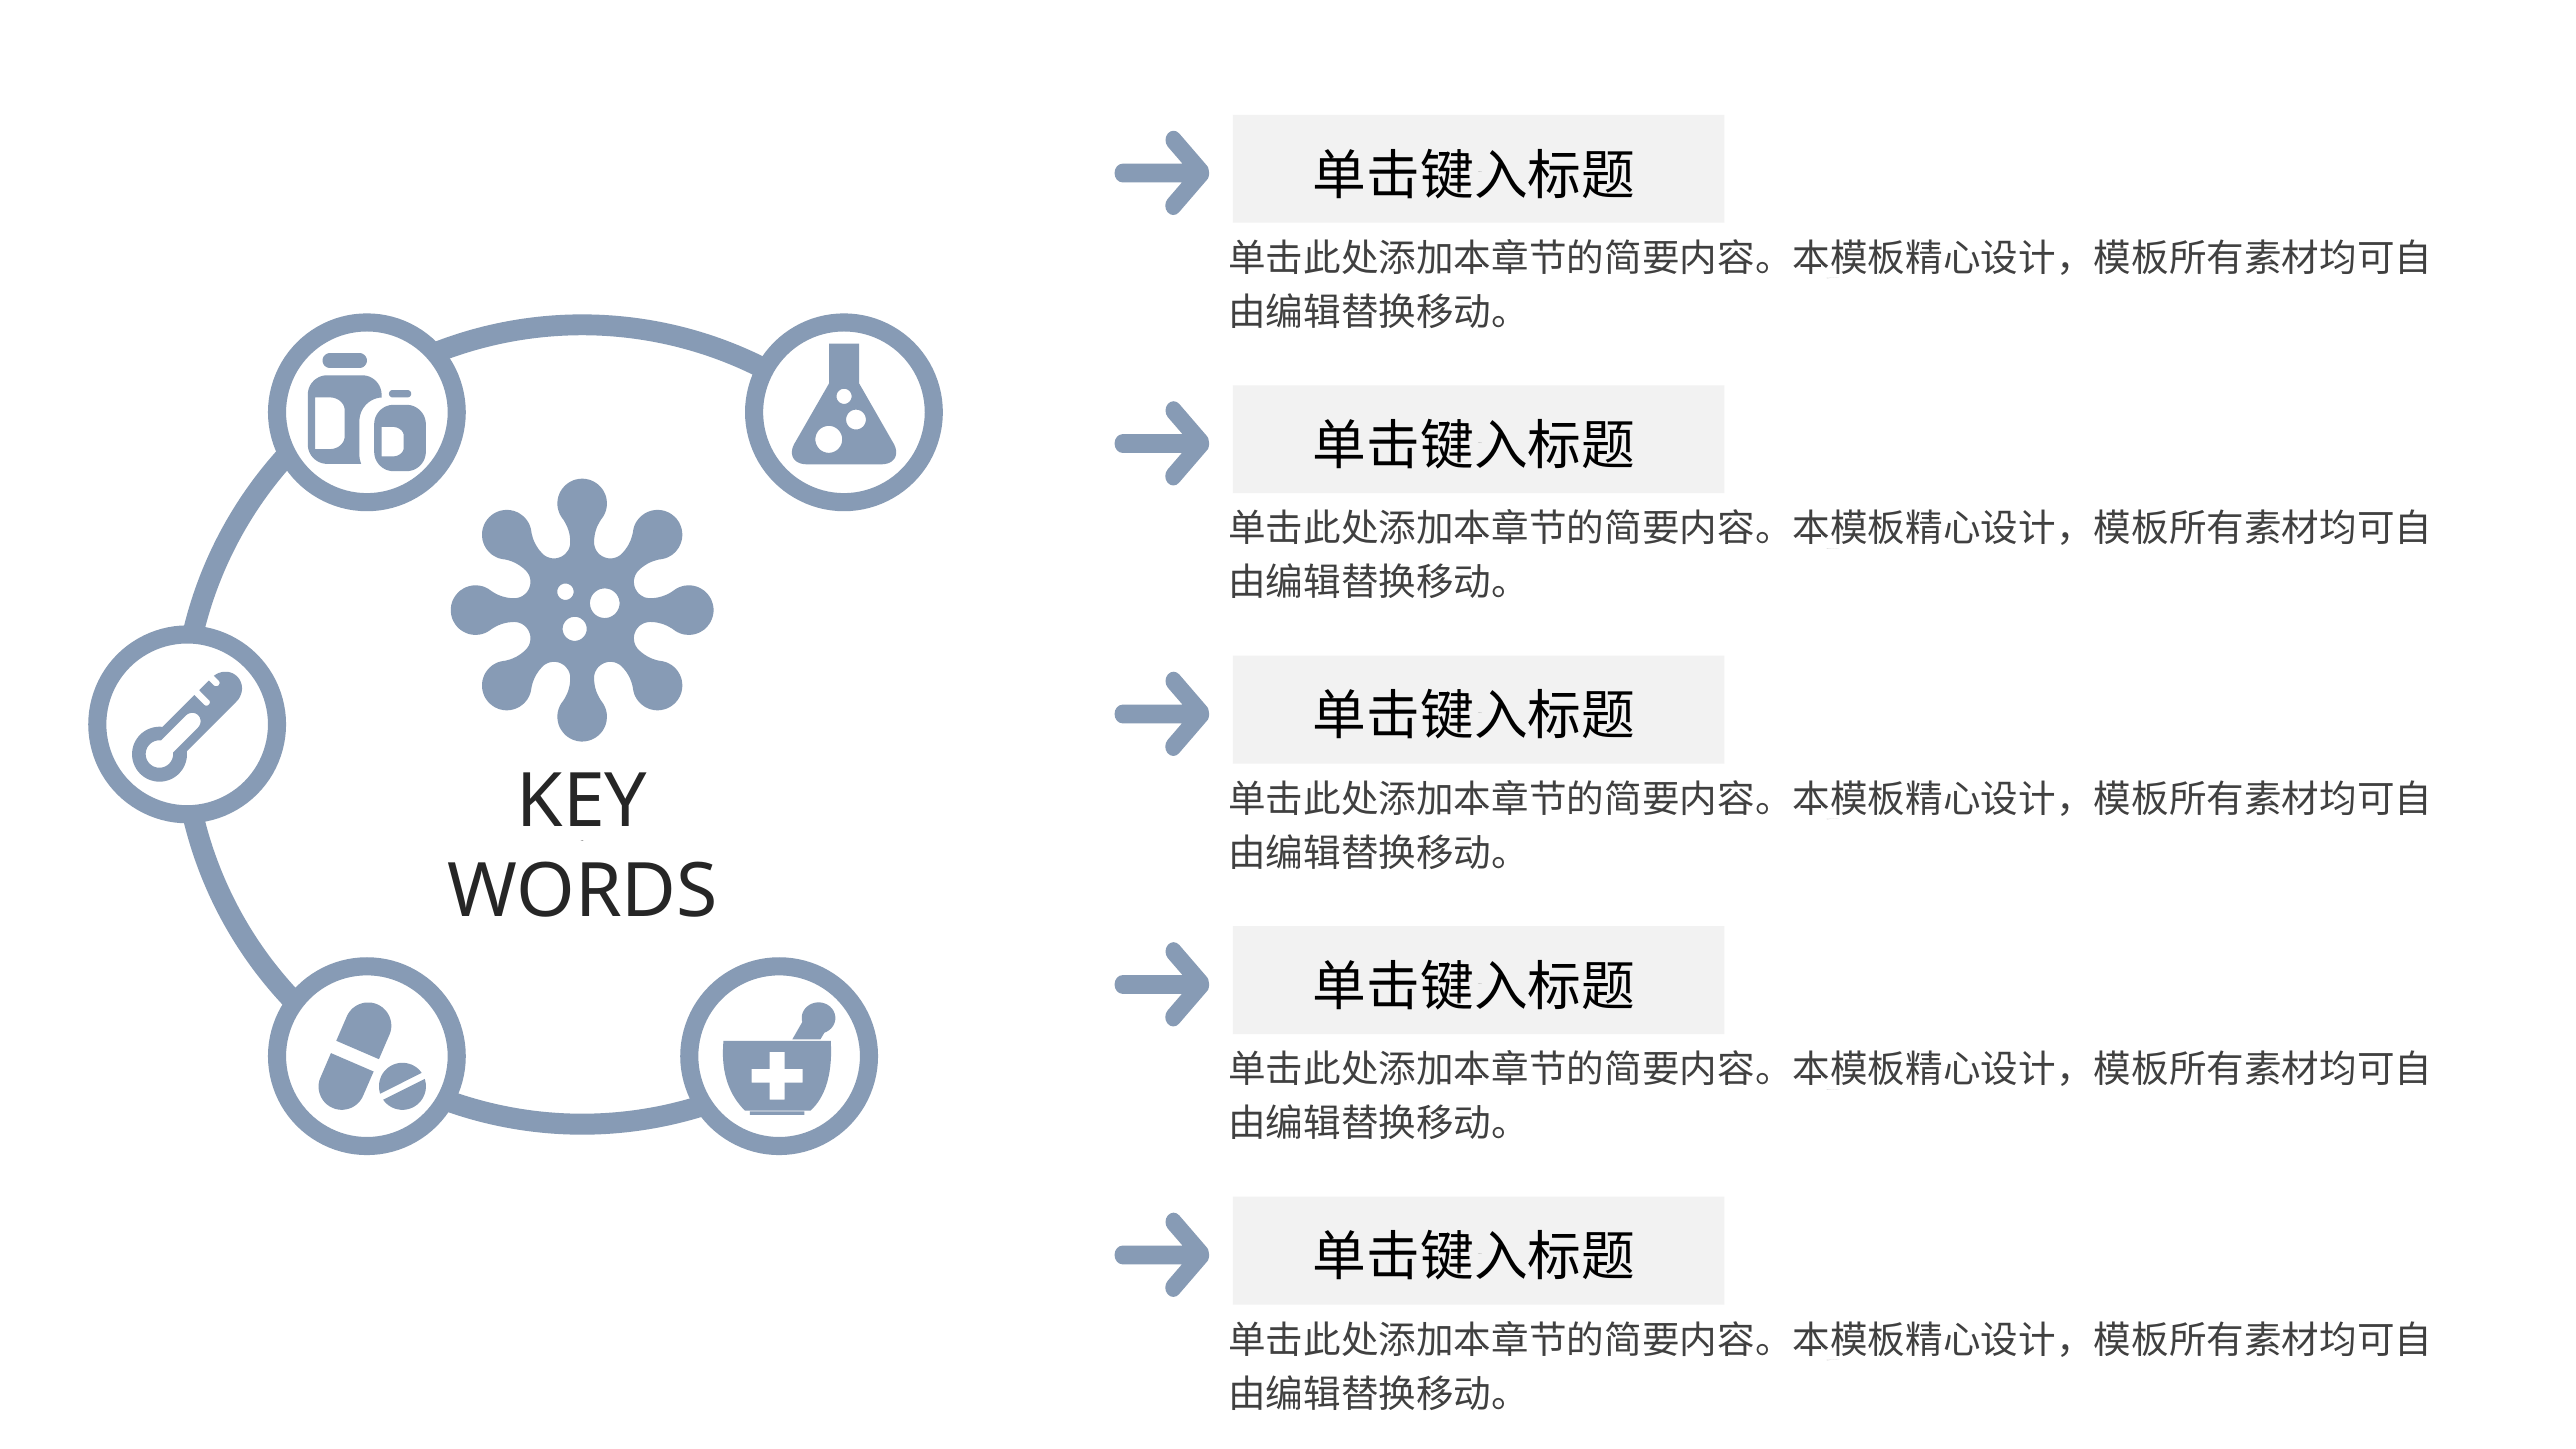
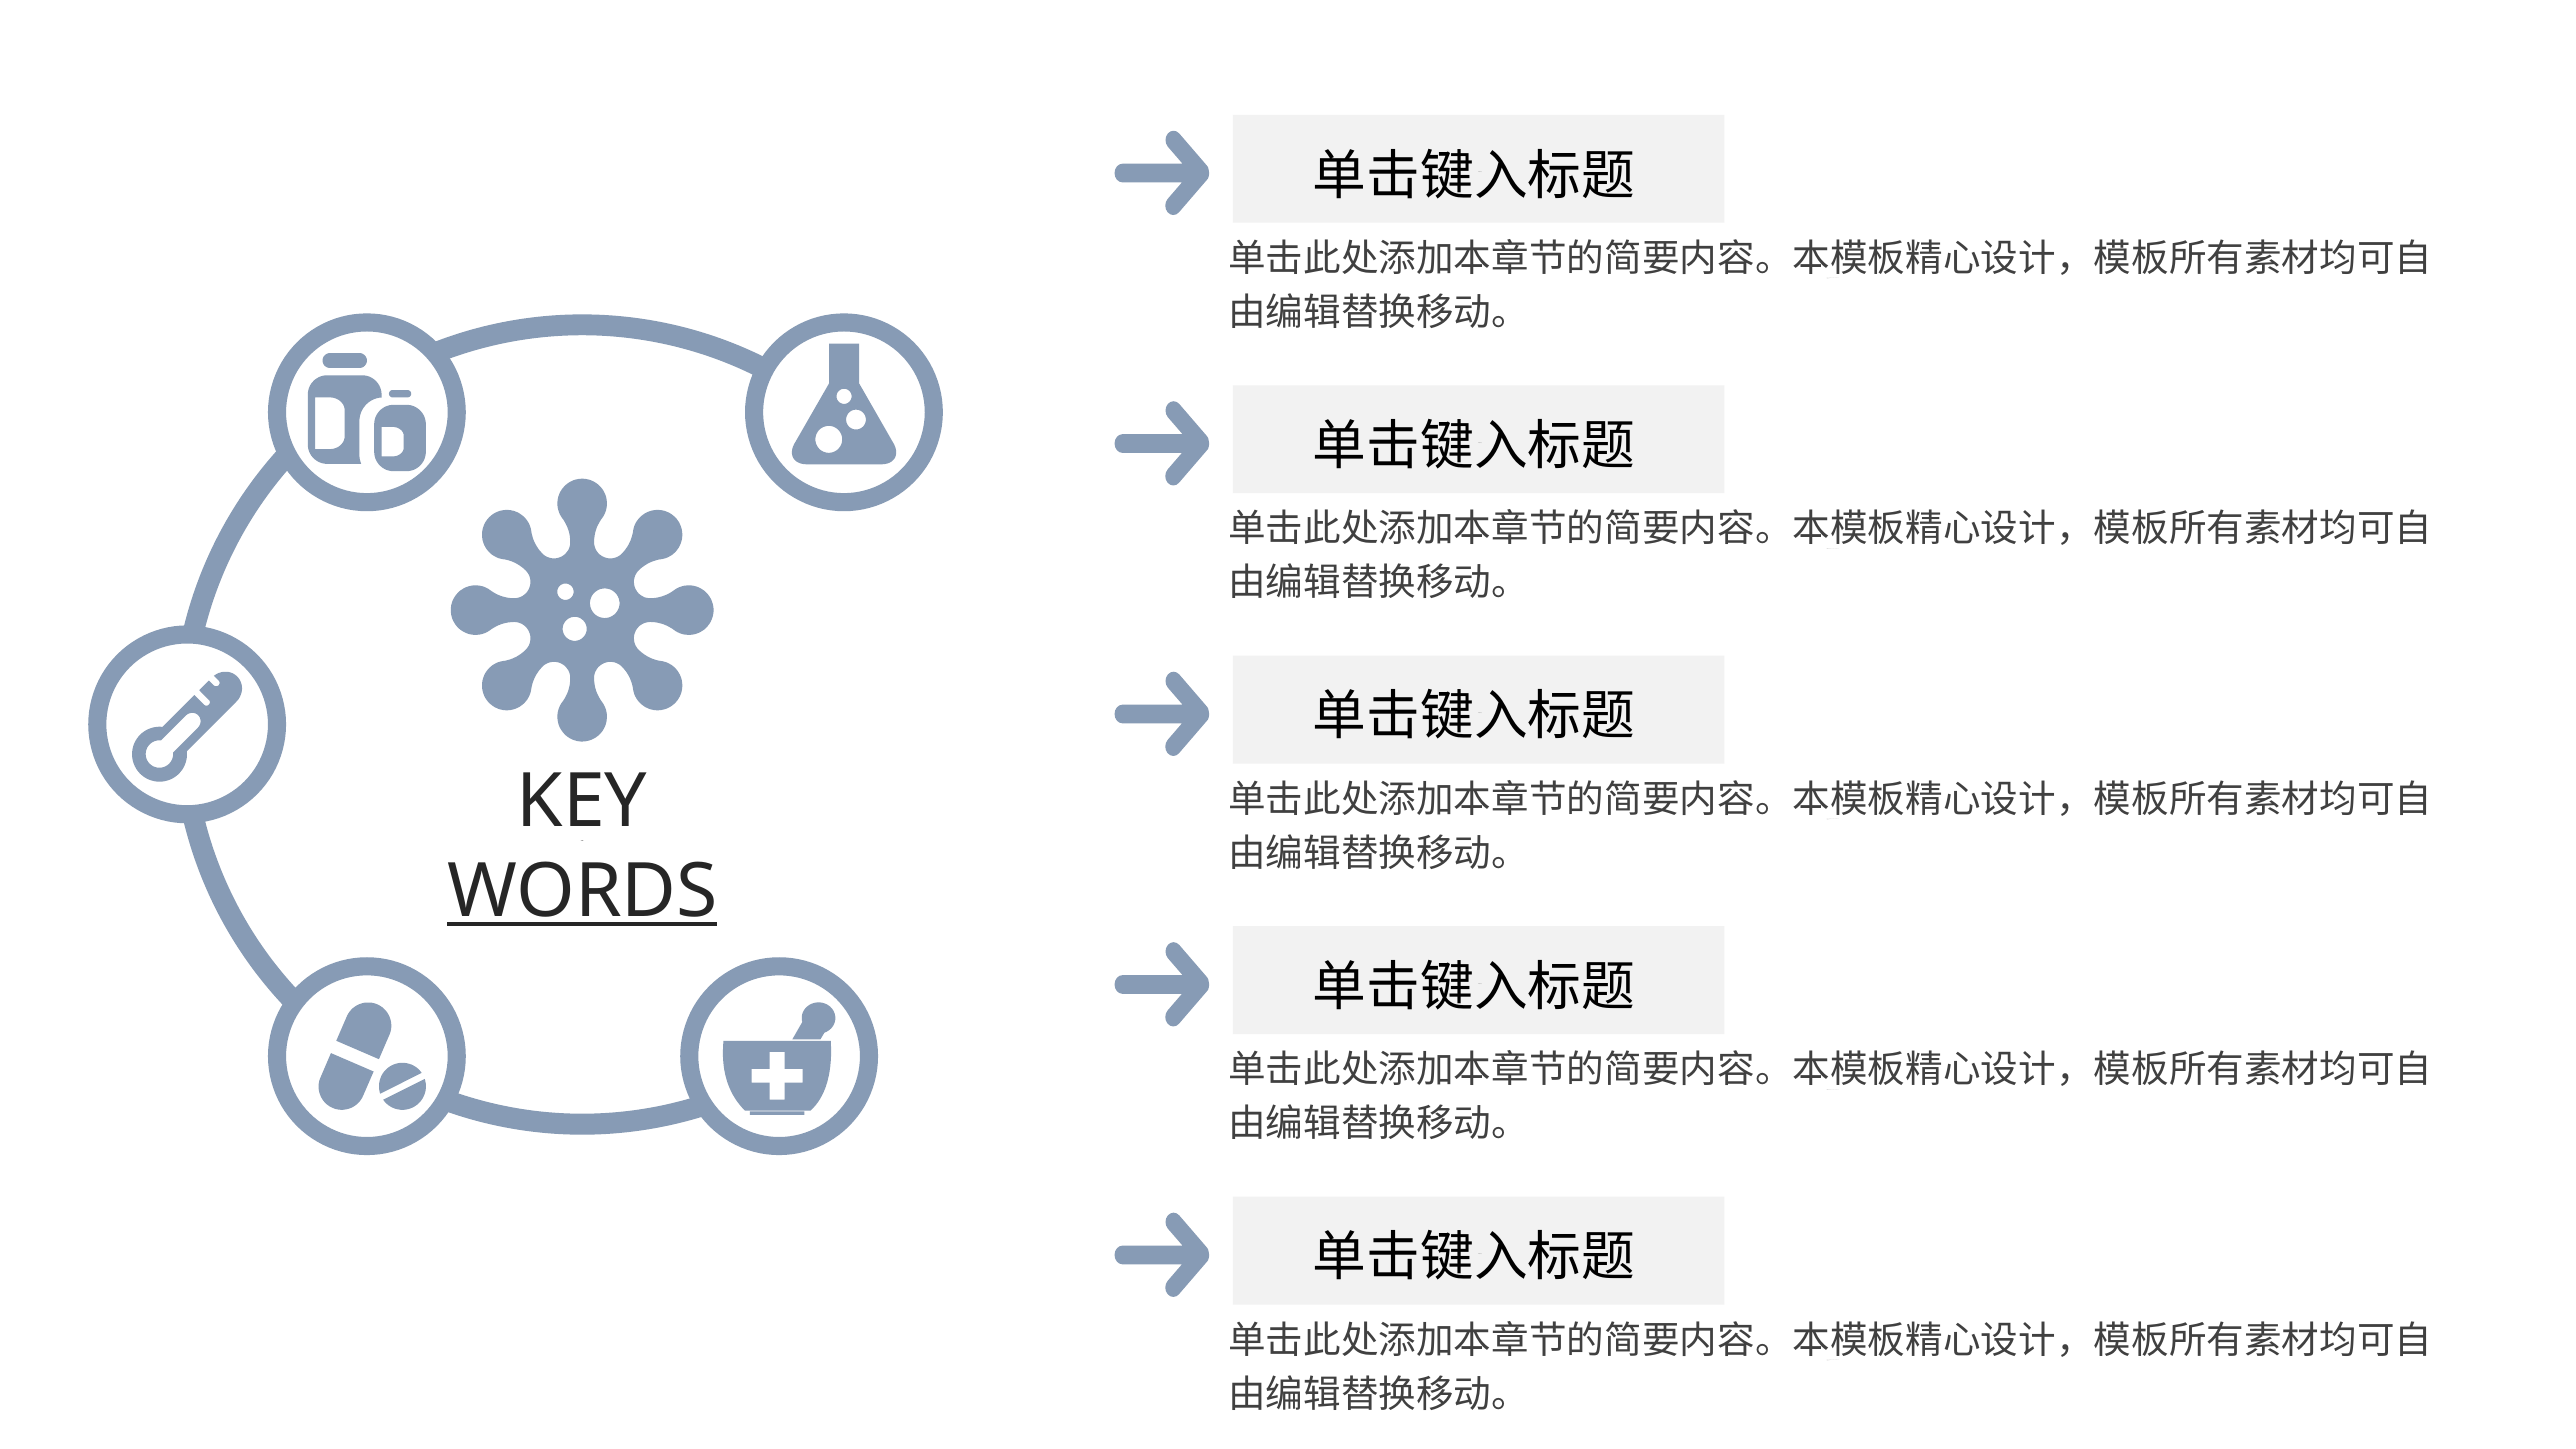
WORDS at (582, 892) underline: none -> present
